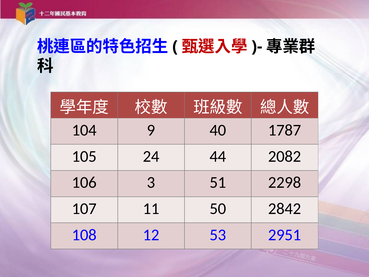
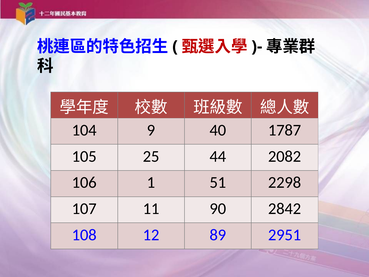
24: 24 -> 25
3: 3 -> 1
50: 50 -> 90
53: 53 -> 89
